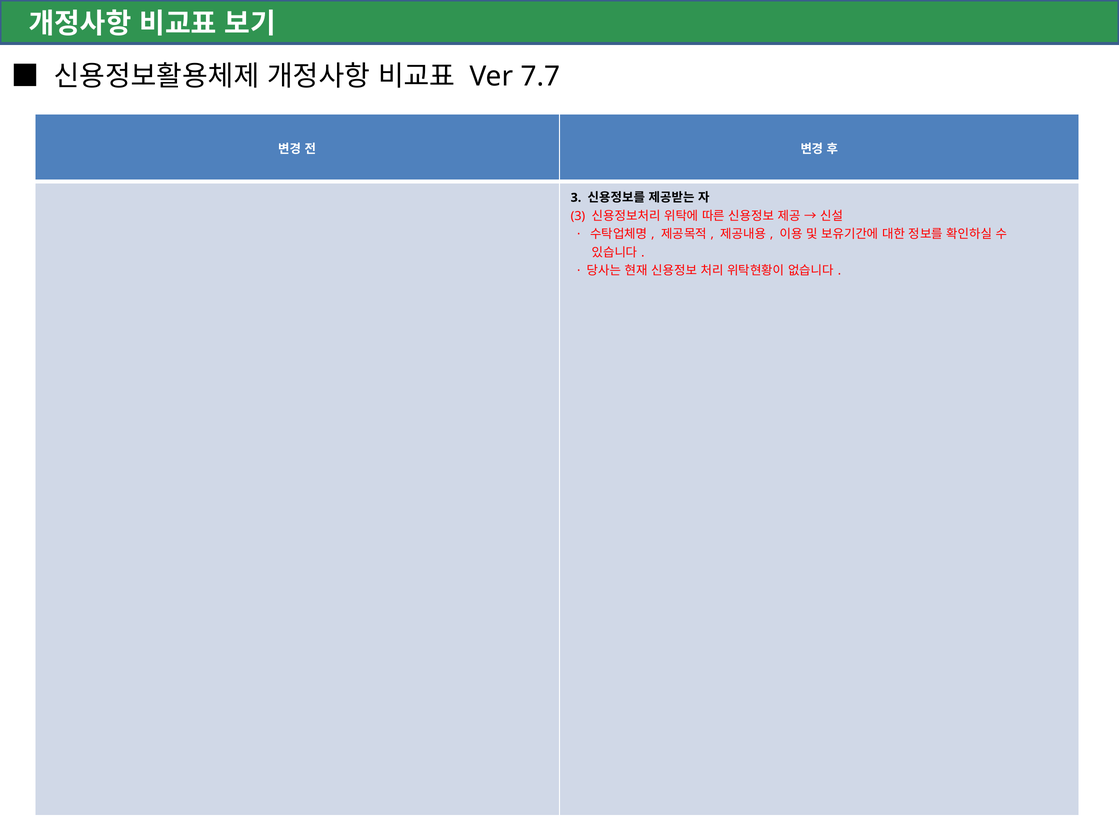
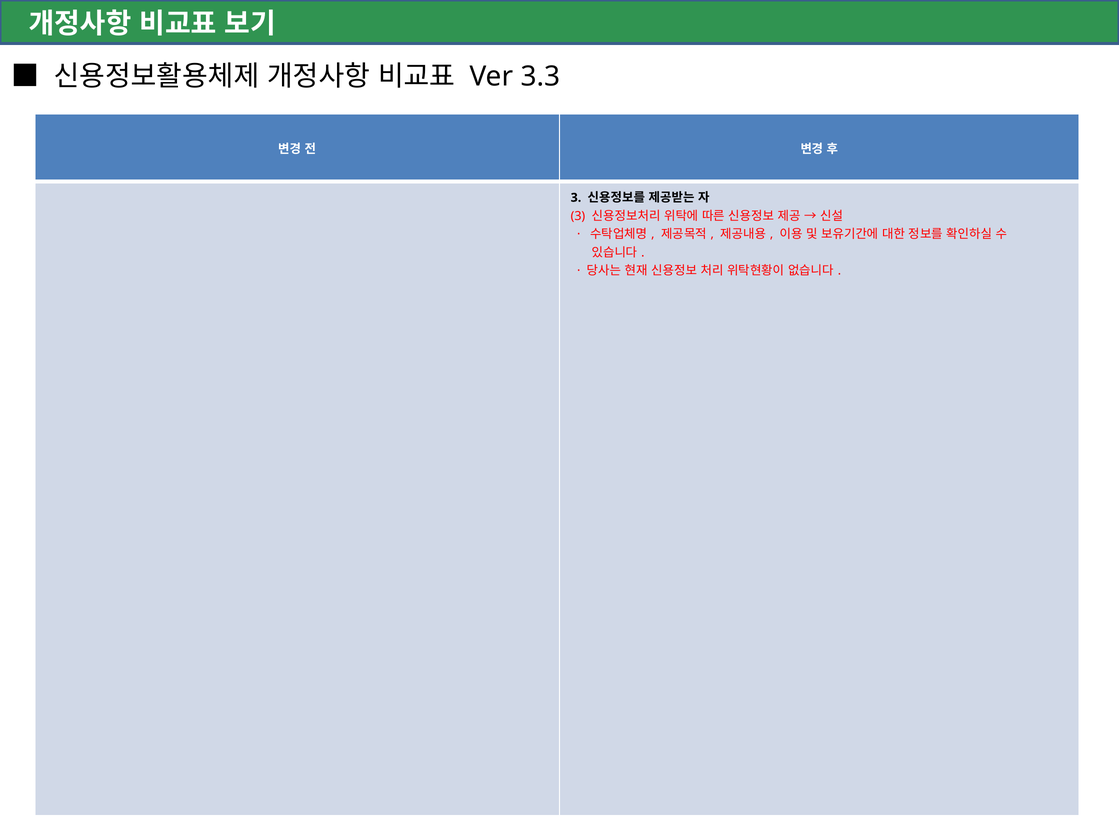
7.7: 7.7 -> 3.3
